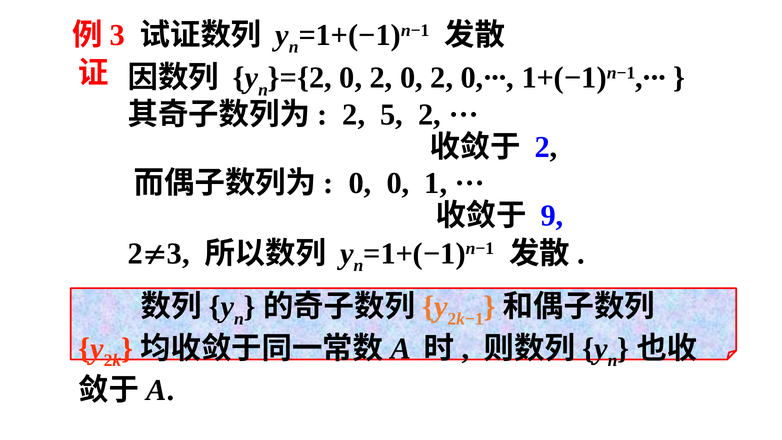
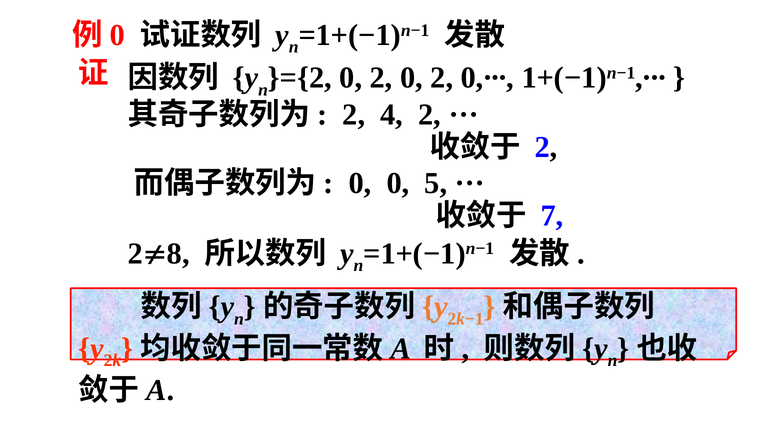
3 at (117, 35): 3 -> 0
5: 5 -> 4
1: 1 -> 5
9: 9 -> 7
3 at (178, 253): 3 -> 8
